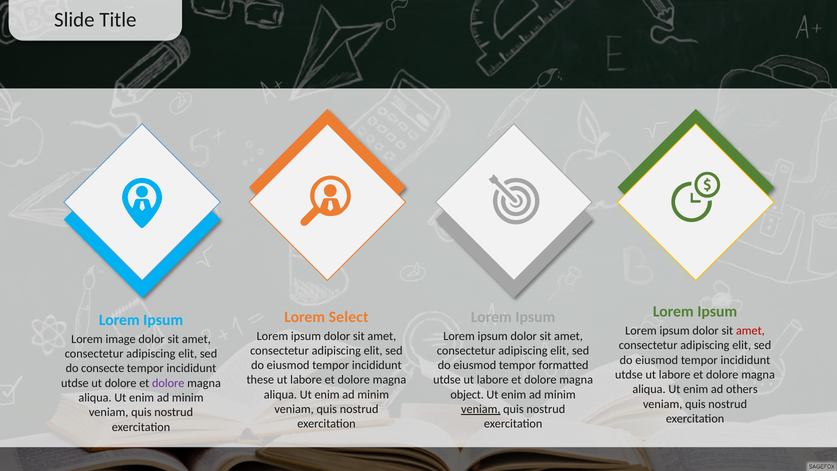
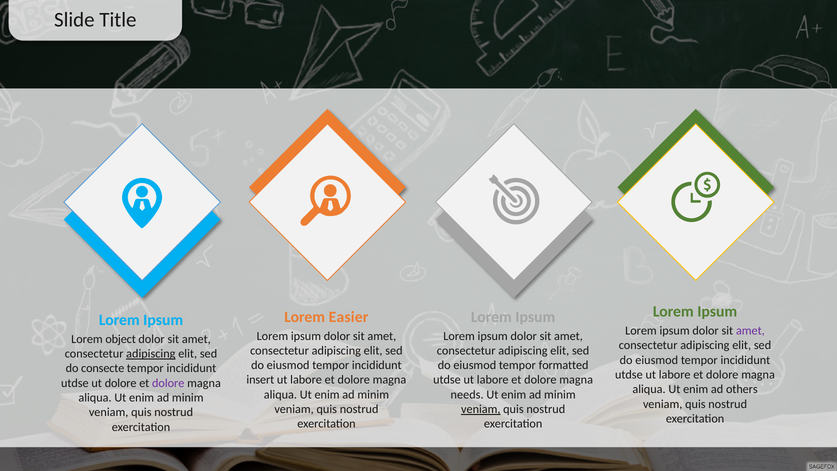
Select: Select -> Easier
amet at (750, 331) colour: red -> purple
image: image -> object
adipiscing at (151, 354) underline: none -> present
these: these -> insert
object: object -> needs
